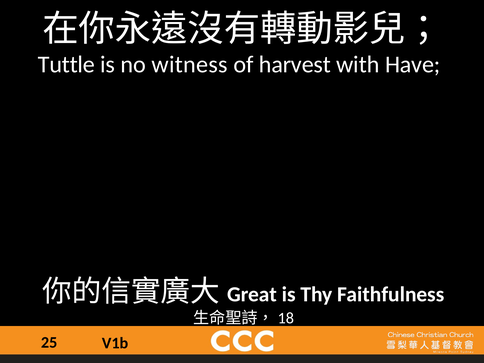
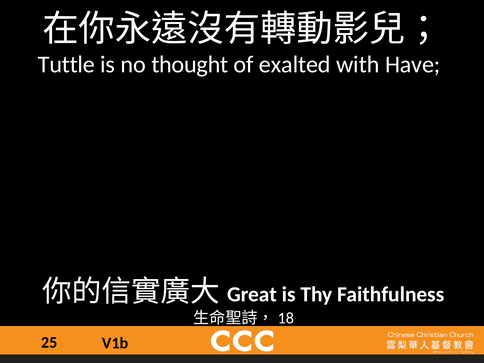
witness: witness -> thought
harvest: harvest -> exalted
